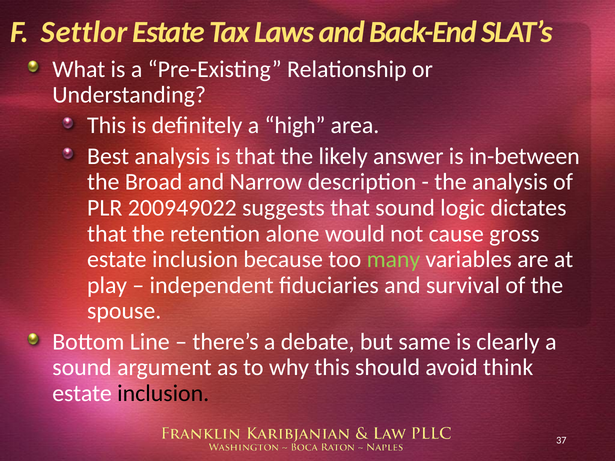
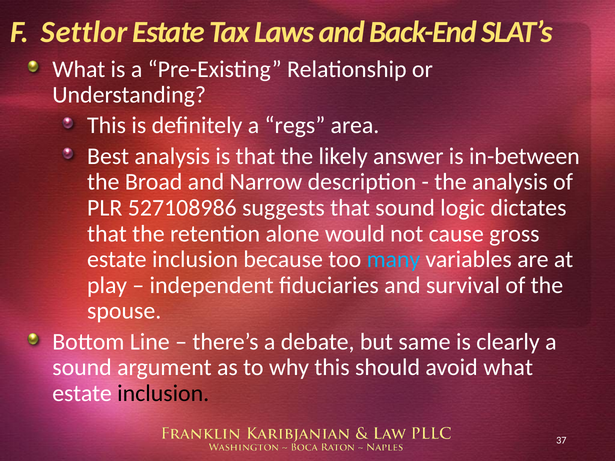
high: high -> regs
200949022: 200949022 -> 527108986
many colour: light green -> light blue
avoid think: think -> what
